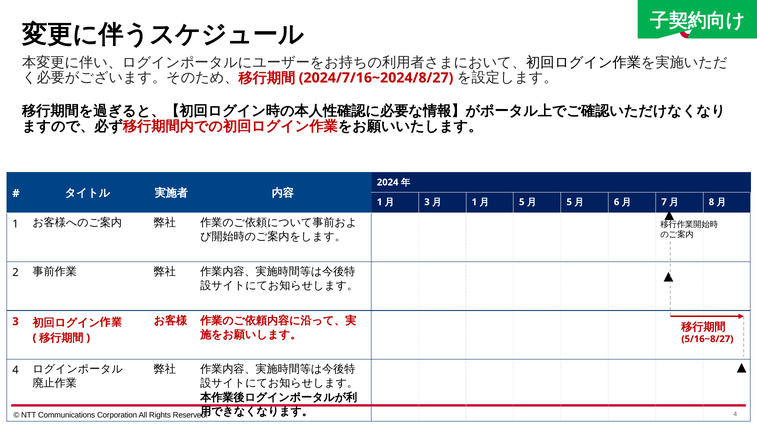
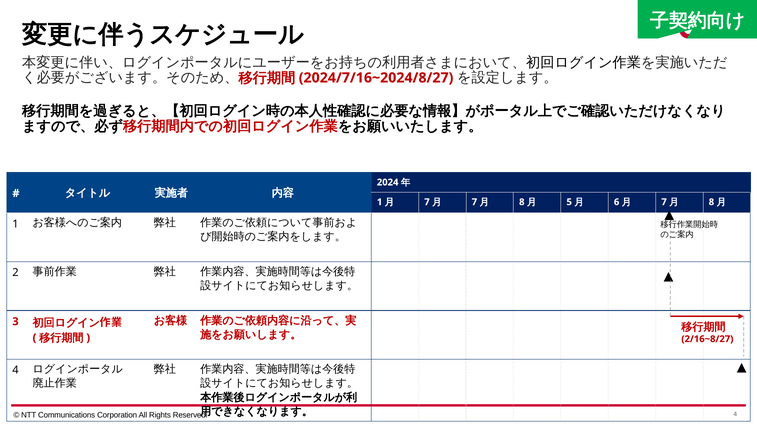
3 at (427, 202): 3 -> 7
1 at (474, 202): 1 -> 7
5 at (522, 202): 5 -> 8
5/16~8/27: 5/16~8/27 -> 2/16~8/27
